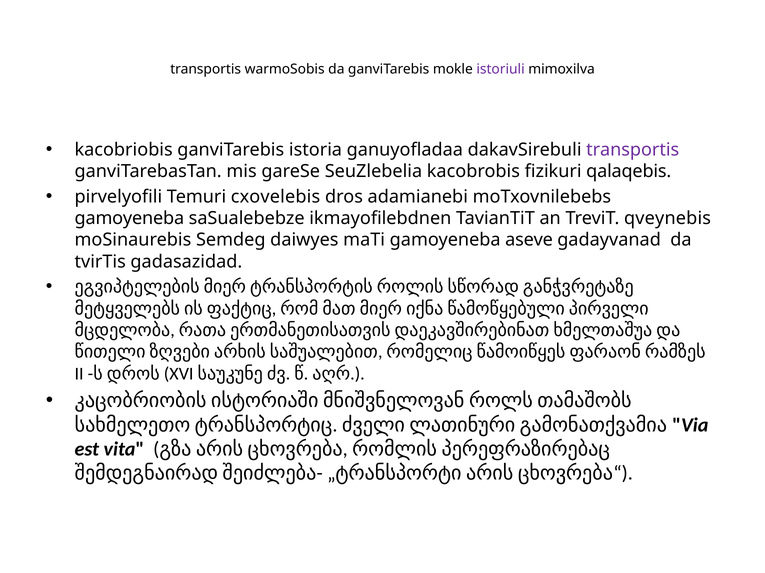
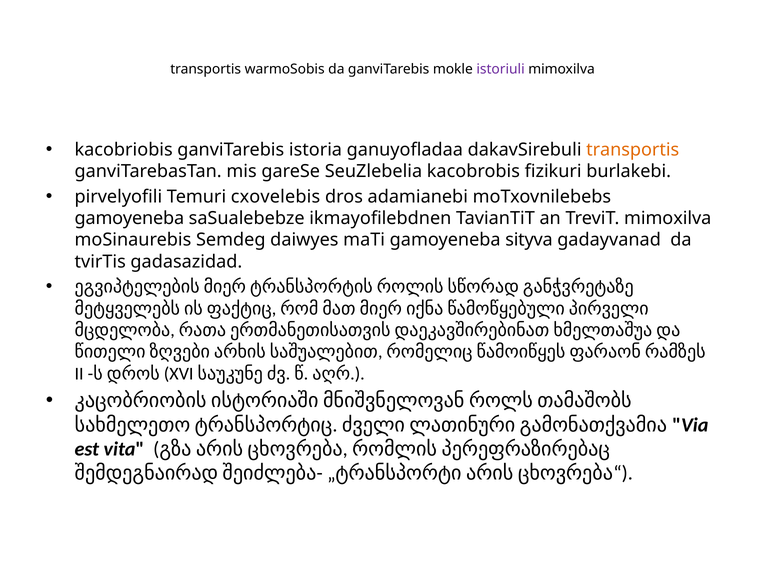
transportis at (633, 150) colour: purple -> orange
qalaqebis: qalaqebis -> burlakebi
TreviT qveynebis: qveynebis -> mimoxilva
aseve: aseve -> sityva
